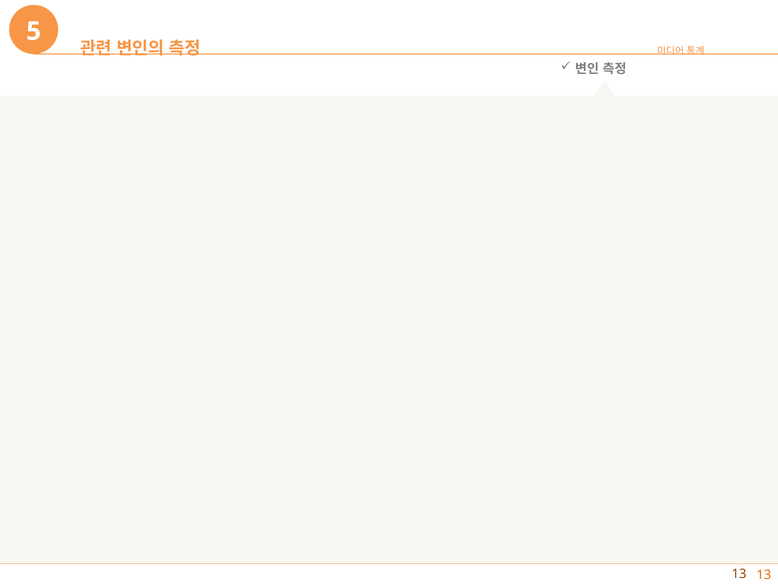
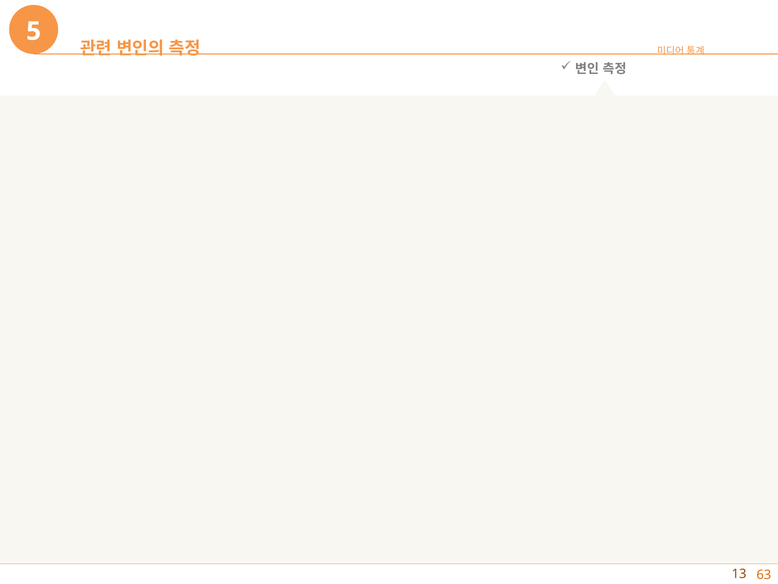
13 13: 13 -> 63
